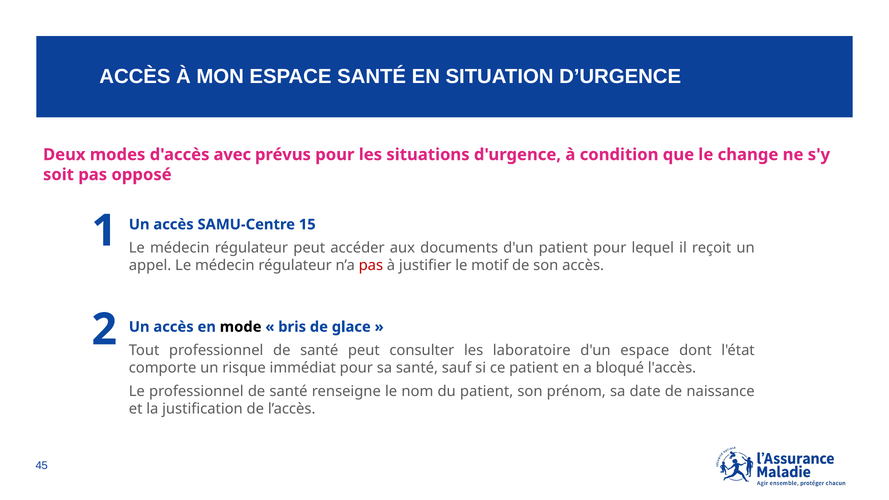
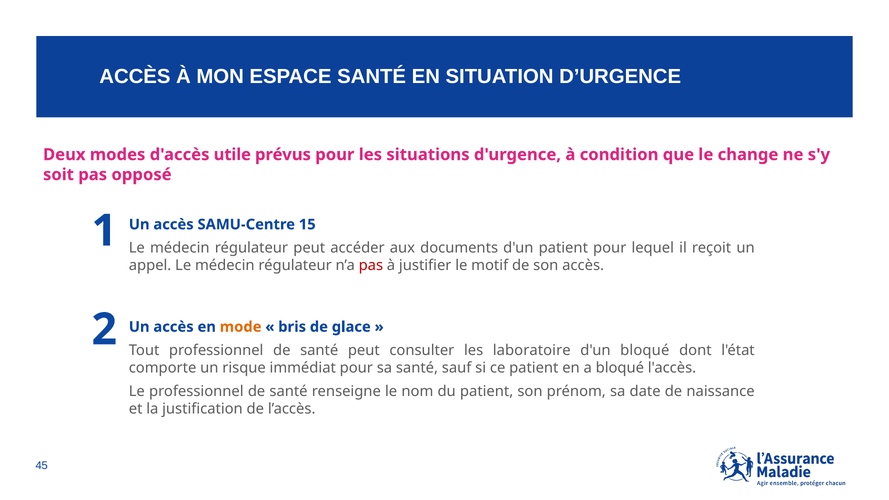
avec: avec -> utile
mode colour: black -> orange
d'un espace: espace -> bloqué
